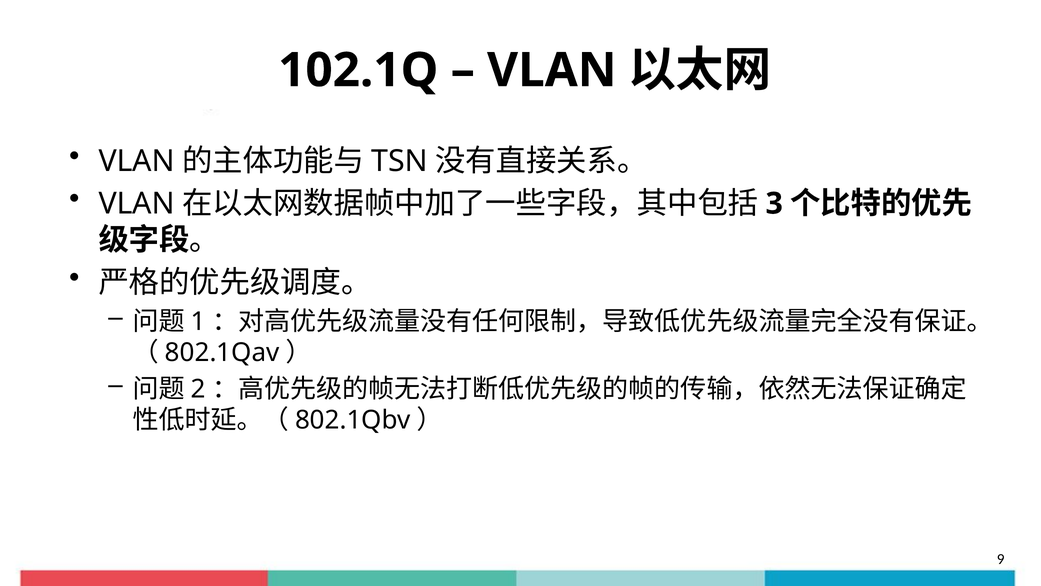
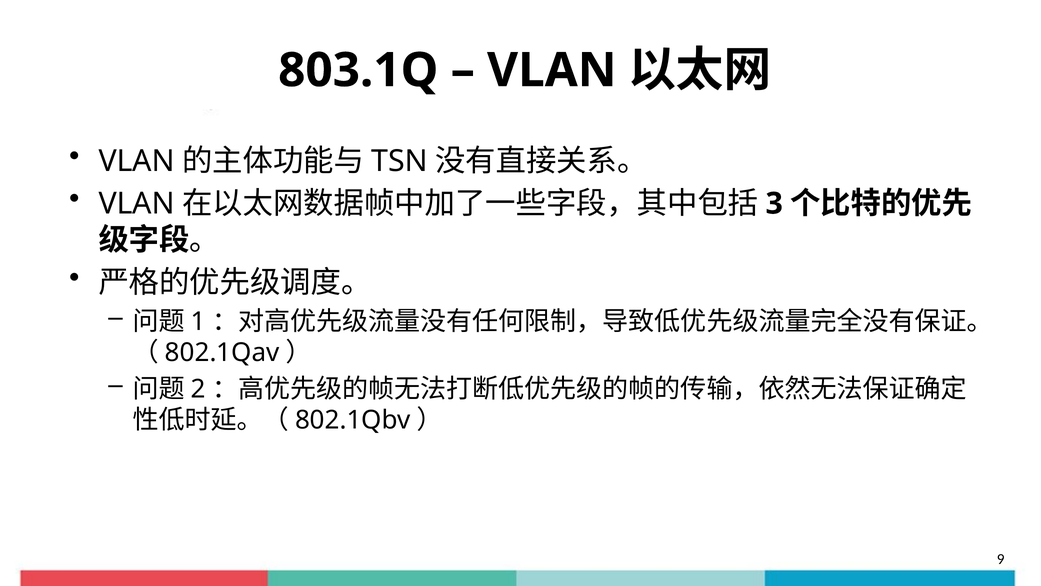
102.1Q: 102.1Q -> 803.1Q
